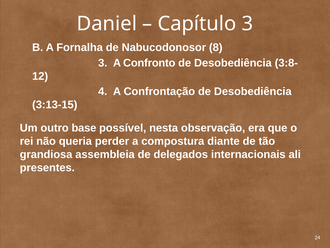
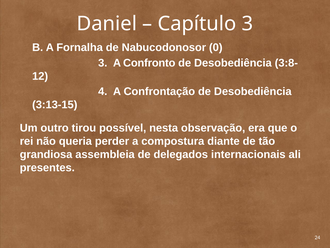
8: 8 -> 0
base: base -> tirou
